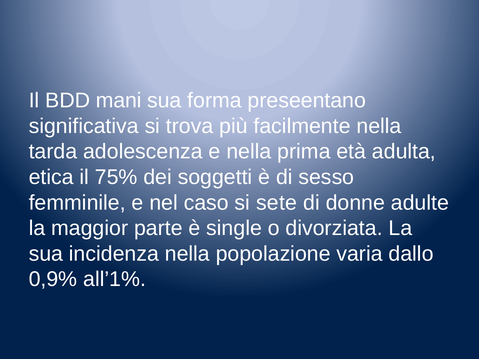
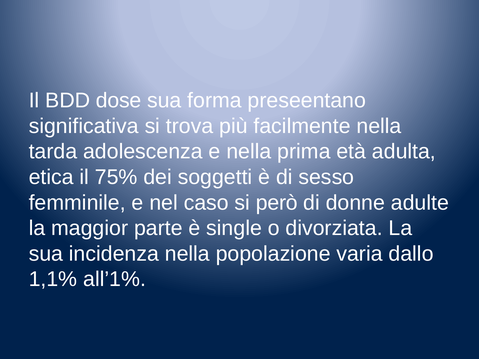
mani: mani -> dose
sete: sete -> però
0,9%: 0,9% -> 1,1%
